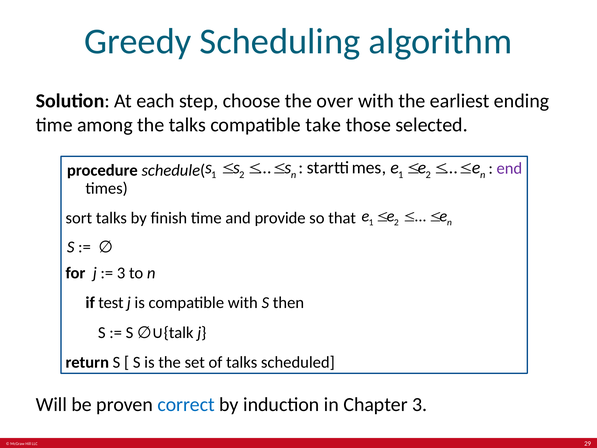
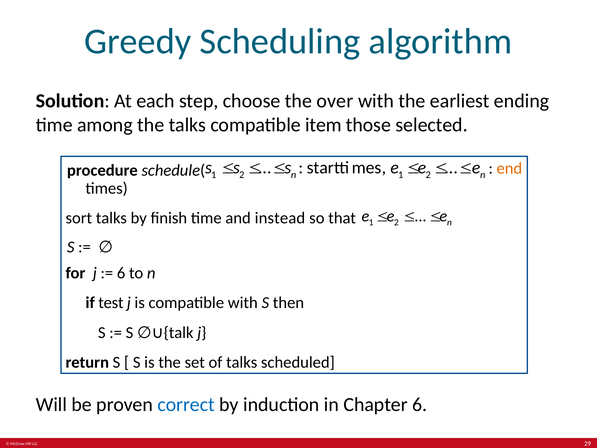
take: take -> item
end colour: purple -> orange
provide: provide -> instead
3 at (121, 273): 3 -> 6
Chapter 3: 3 -> 6
